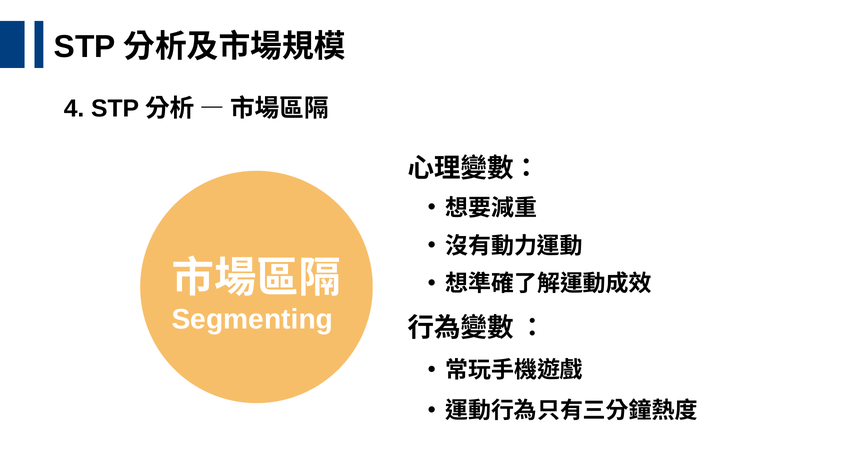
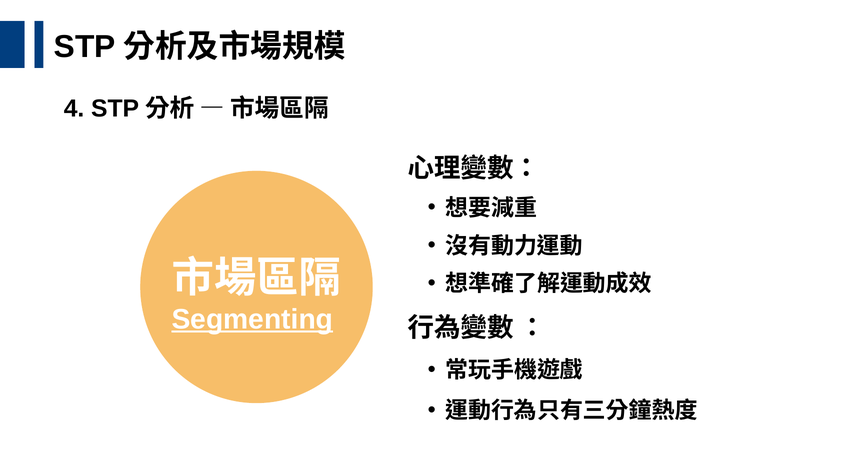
Segmenting underline: none -> present
